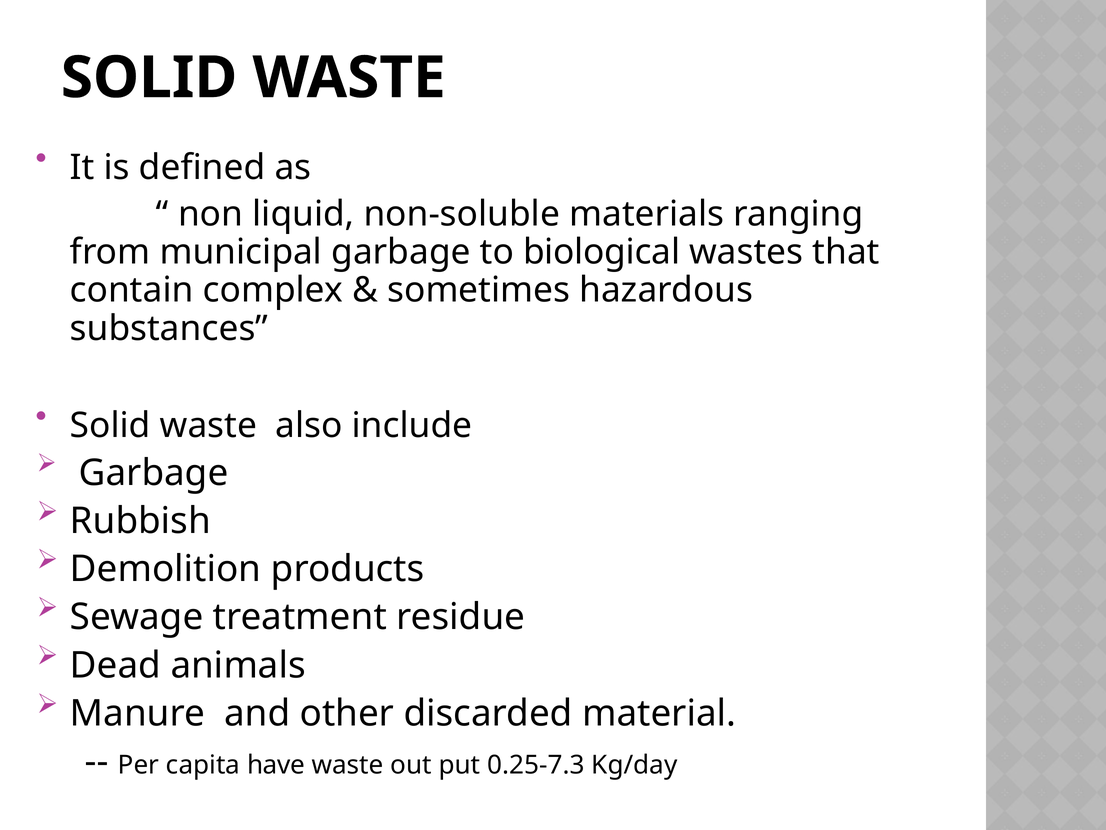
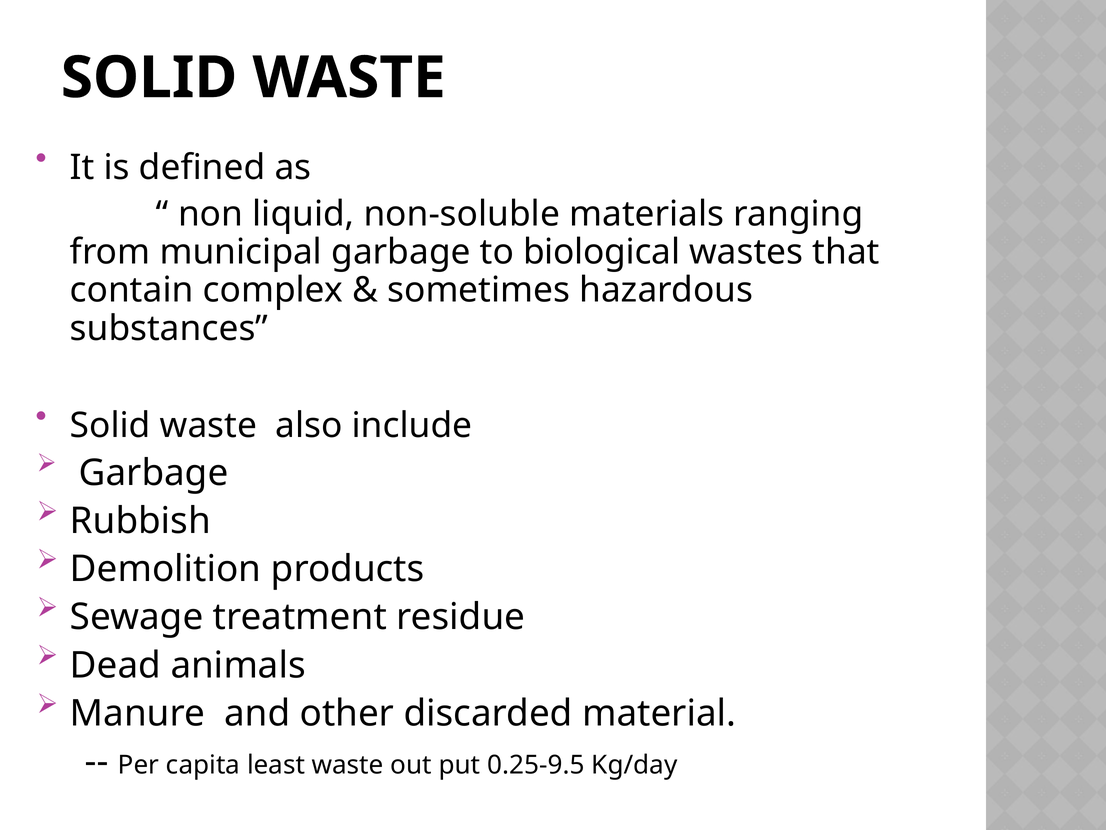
have: have -> least
0.25-7.3: 0.25-7.3 -> 0.25-9.5
